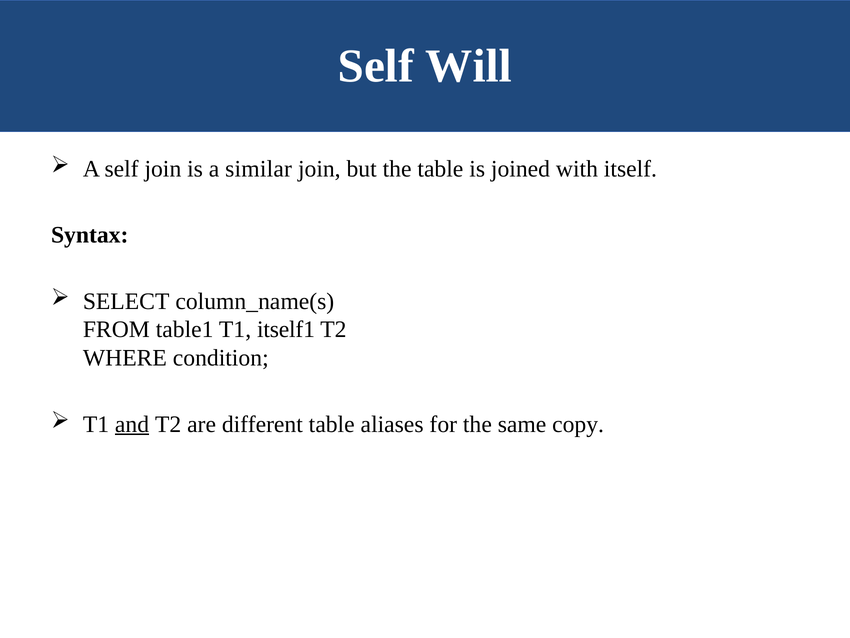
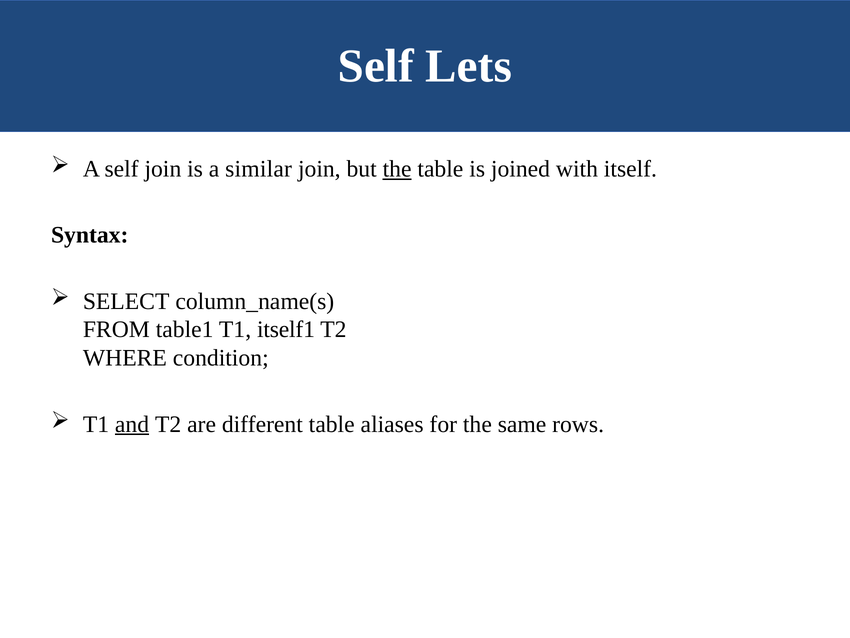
Will: Will -> Lets
the at (397, 169) underline: none -> present
copy: copy -> rows
